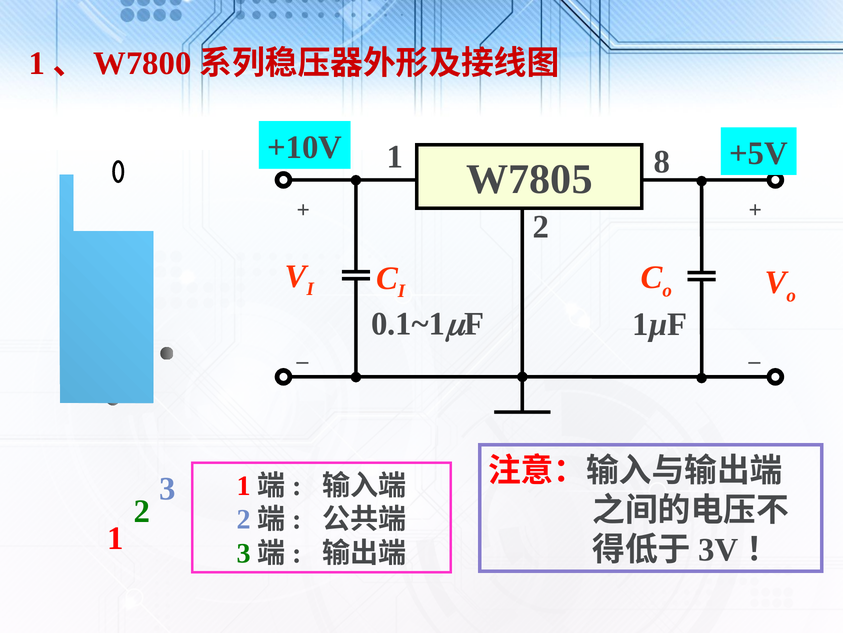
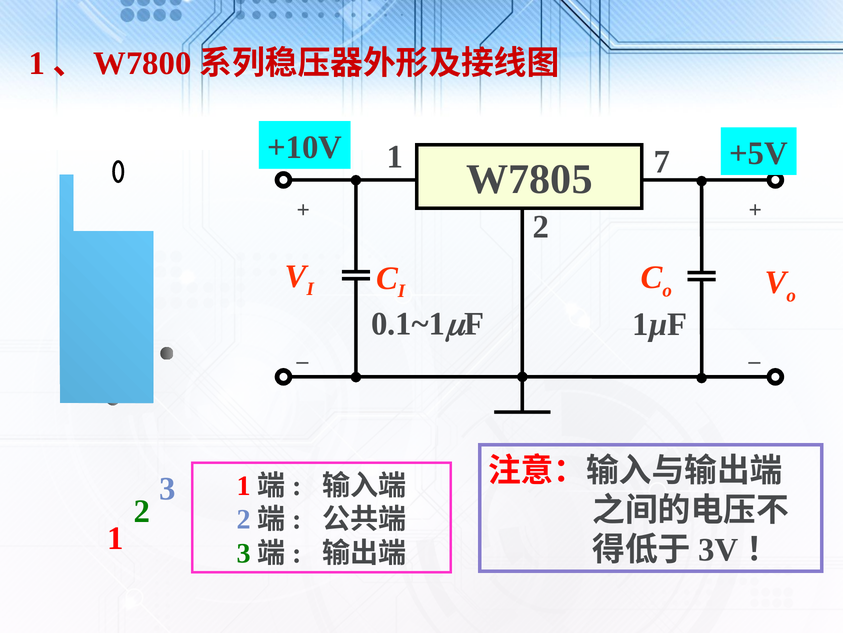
8: 8 -> 7
